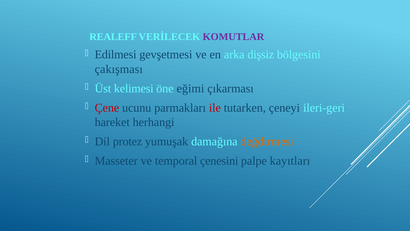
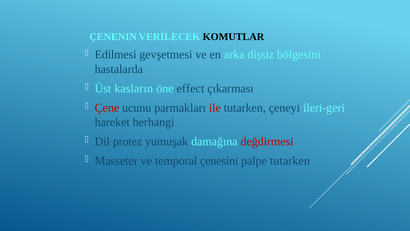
REALEFF: REALEFF -> ÇENENIN
KOMUTLAR colour: purple -> black
çakışması: çakışması -> hastalarda
kelimesi: kelimesi -> kasların
eğimi: eğimi -> effect
değdirmesi colour: orange -> red
palpe kayıtları: kayıtları -> tutarken
